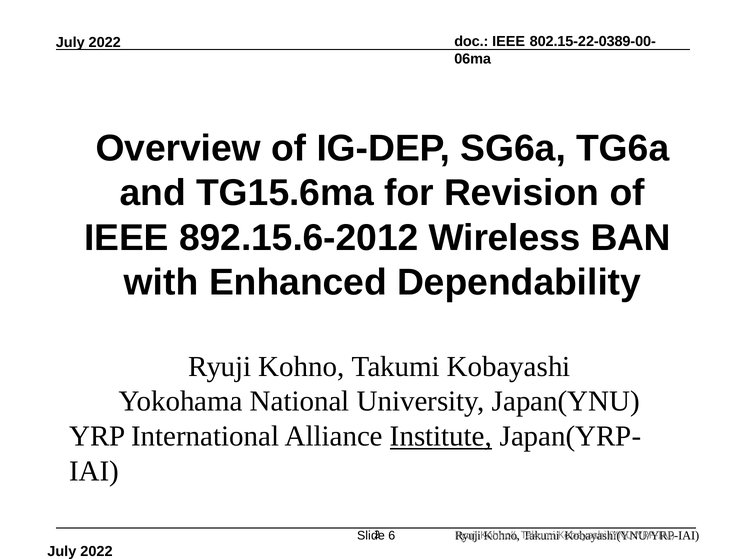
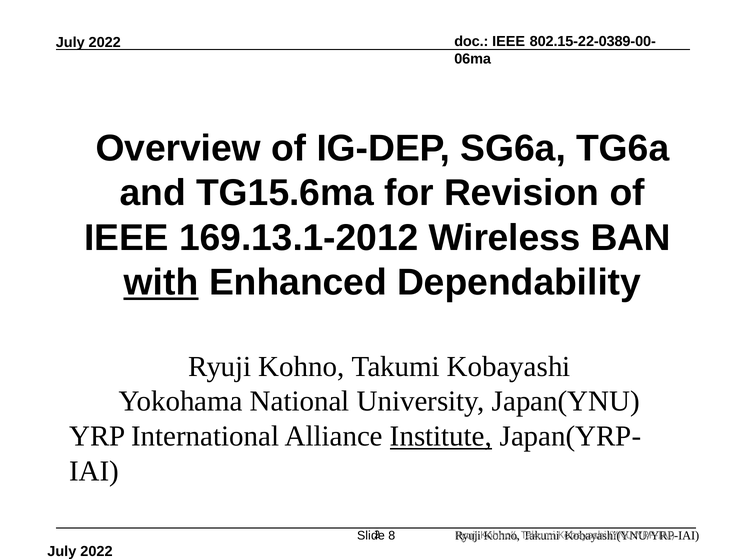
892.15.6-2012: 892.15.6-2012 -> 169.13.1-2012
with underline: none -> present
6: 6 -> 8
